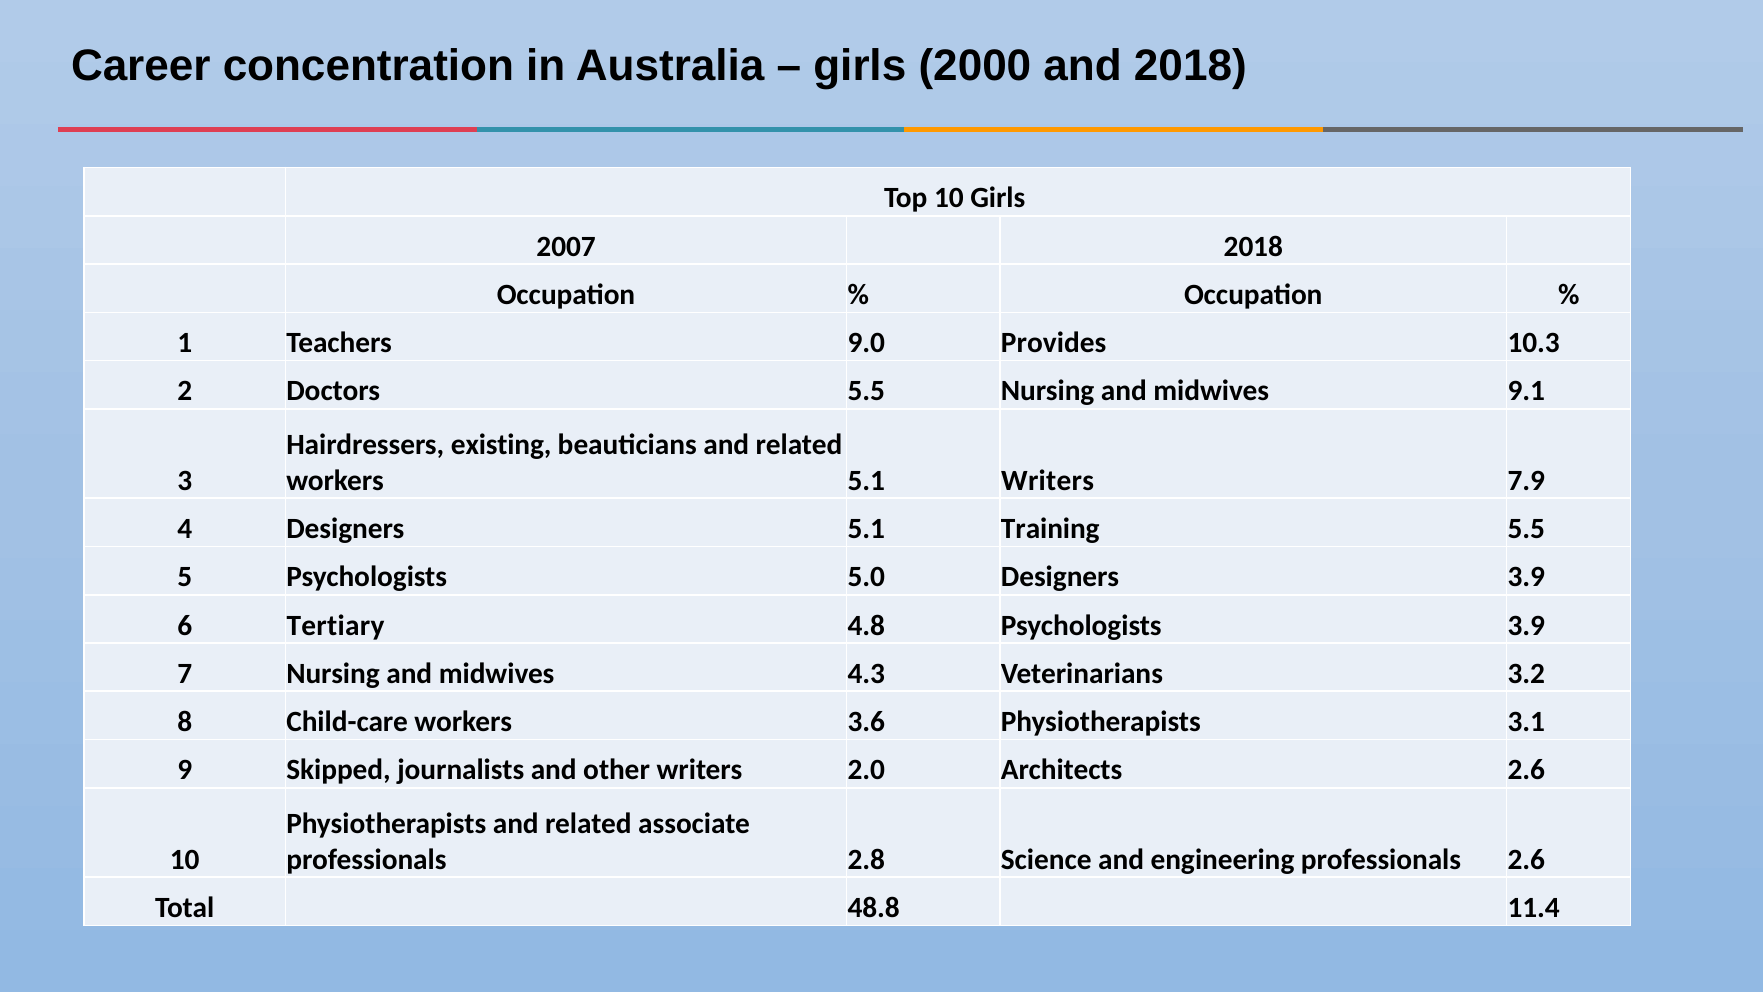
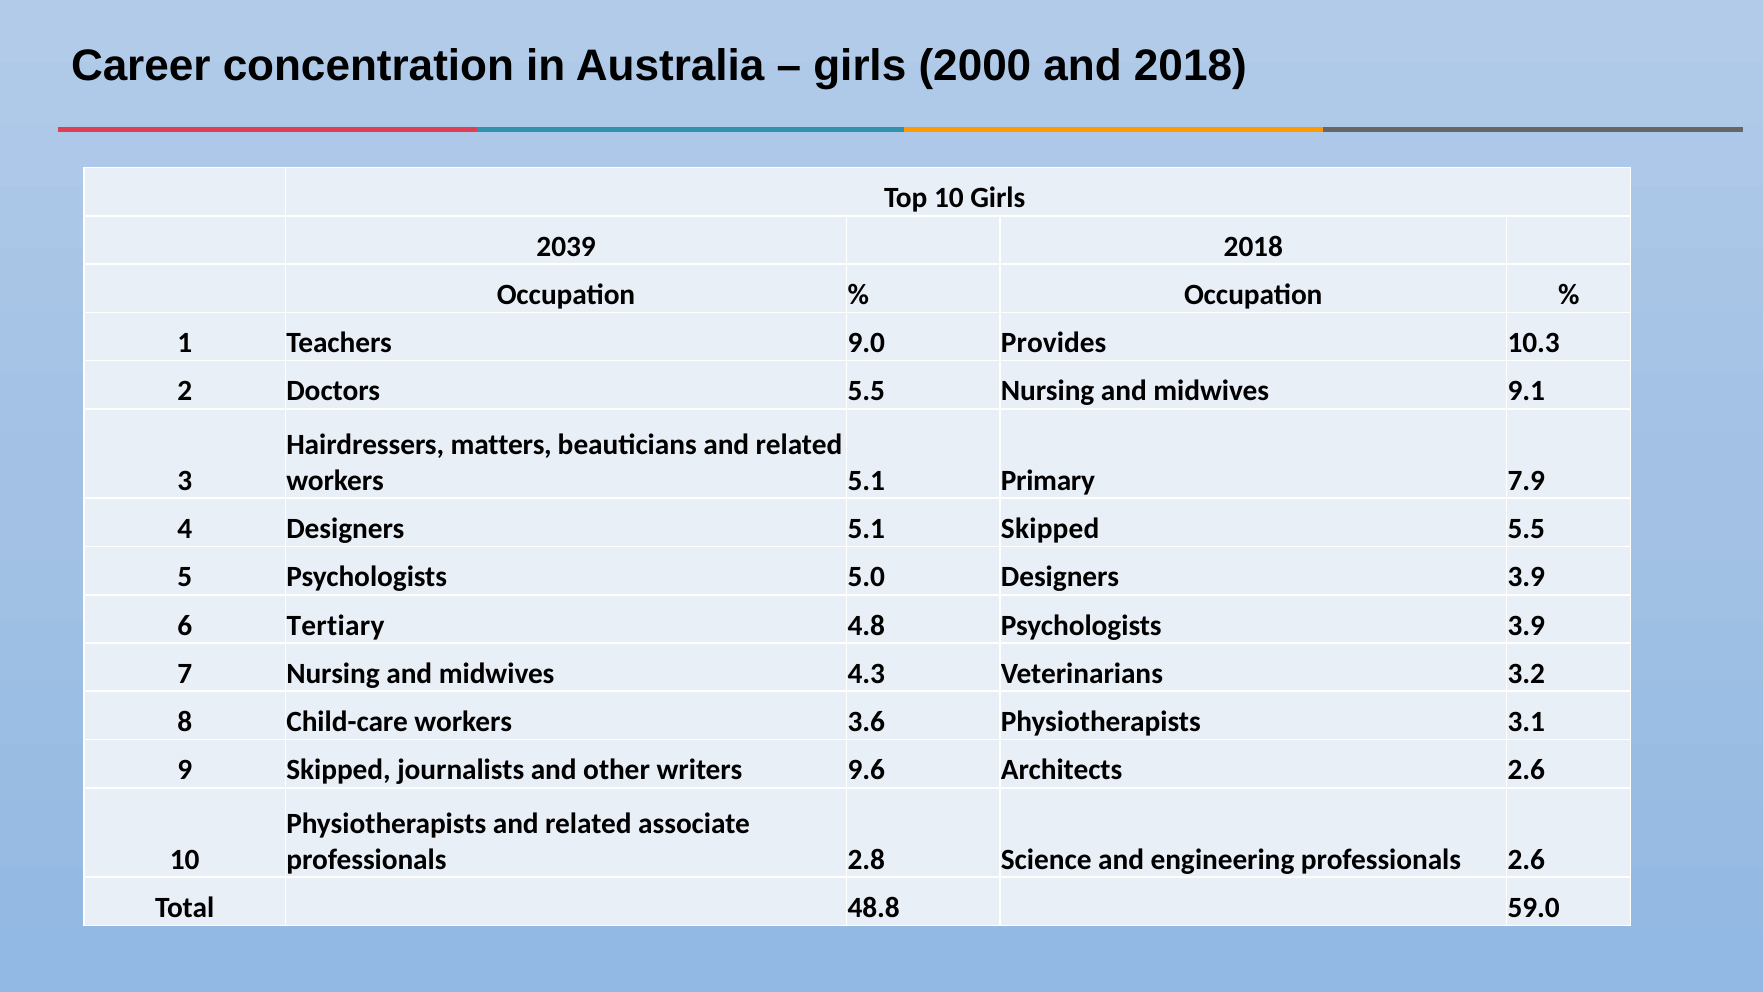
2007: 2007 -> 2039
existing: existing -> matters
5.1 Writers: Writers -> Primary
5.1 Training: Training -> Skipped
2.0: 2.0 -> 9.6
11.4: 11.4 -> 59.0
